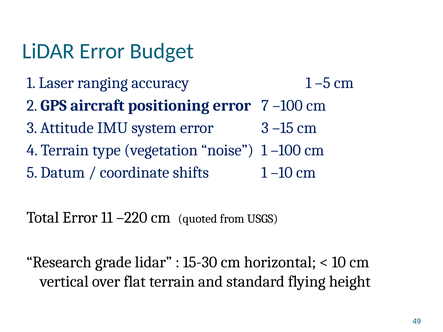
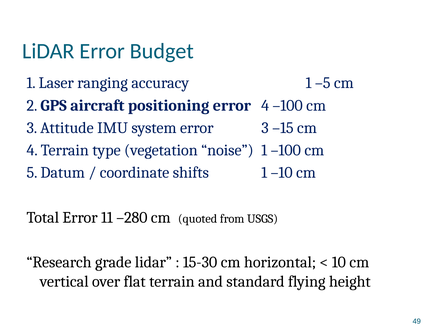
error 7: 7 -> 4
–220: –220 -> –280
